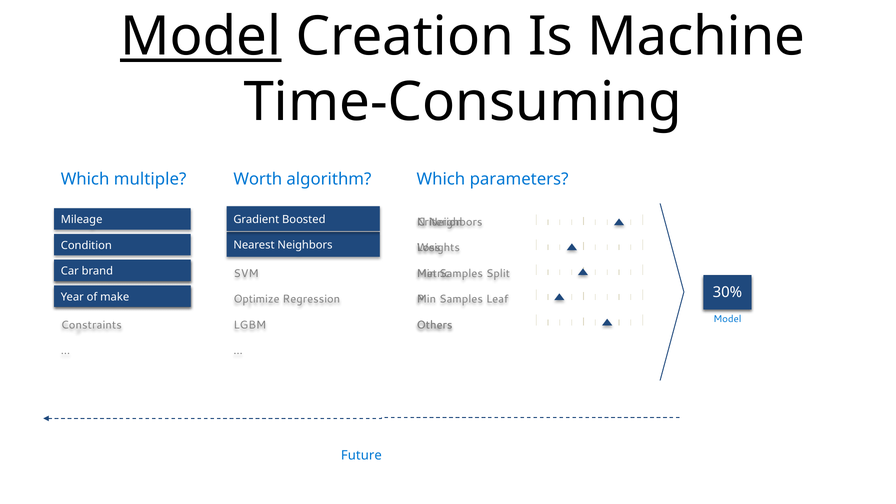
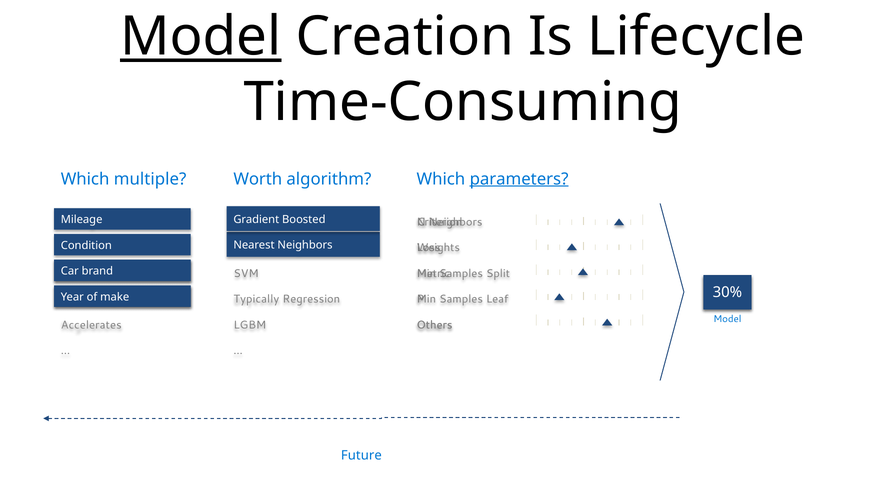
Machine: Machine -> Lifecycle
parameters underline: none -> present
Optimize: Optimize -> Typically
Constraints: Constraints -> Accelerates
